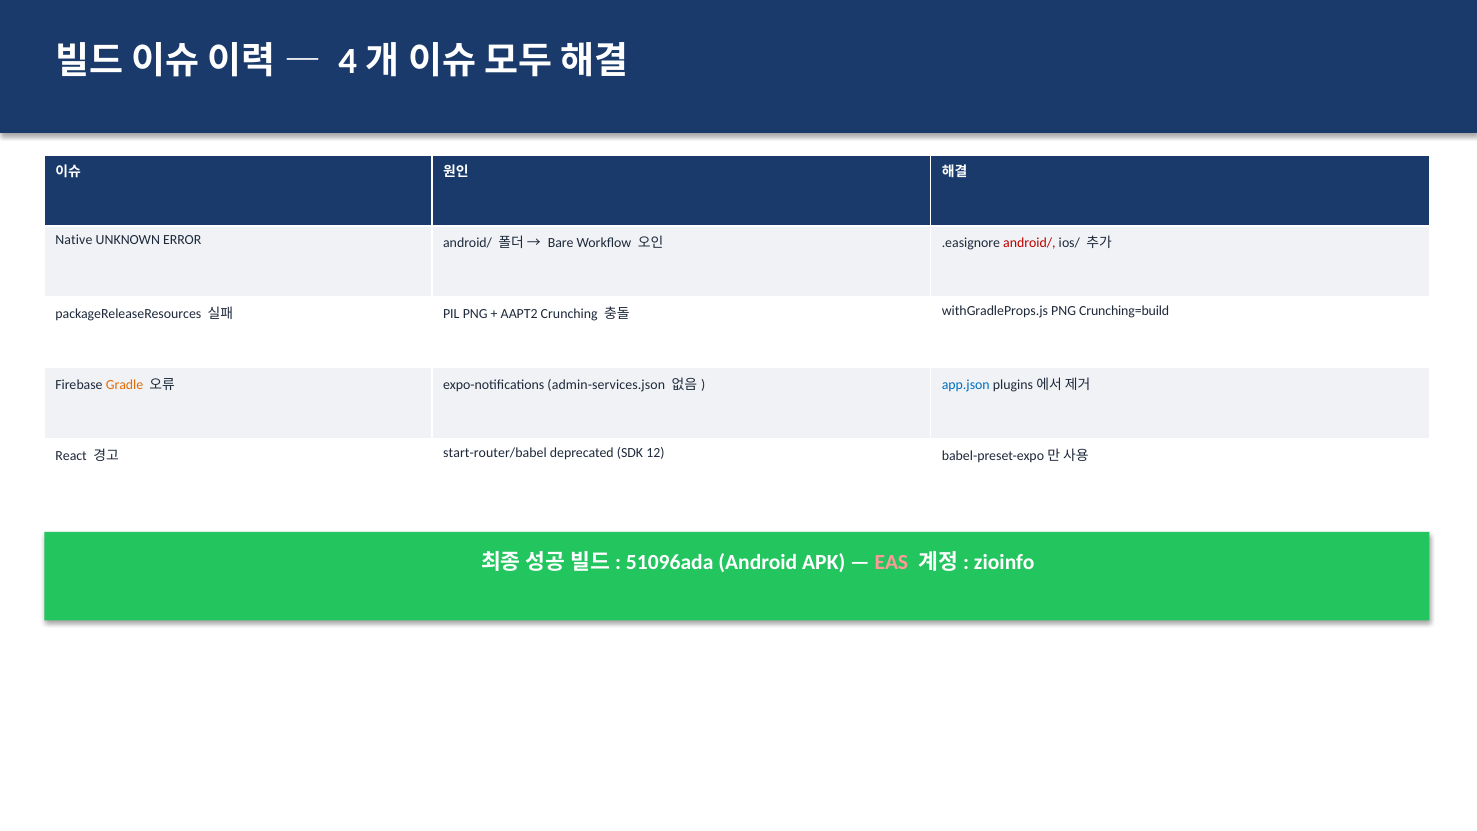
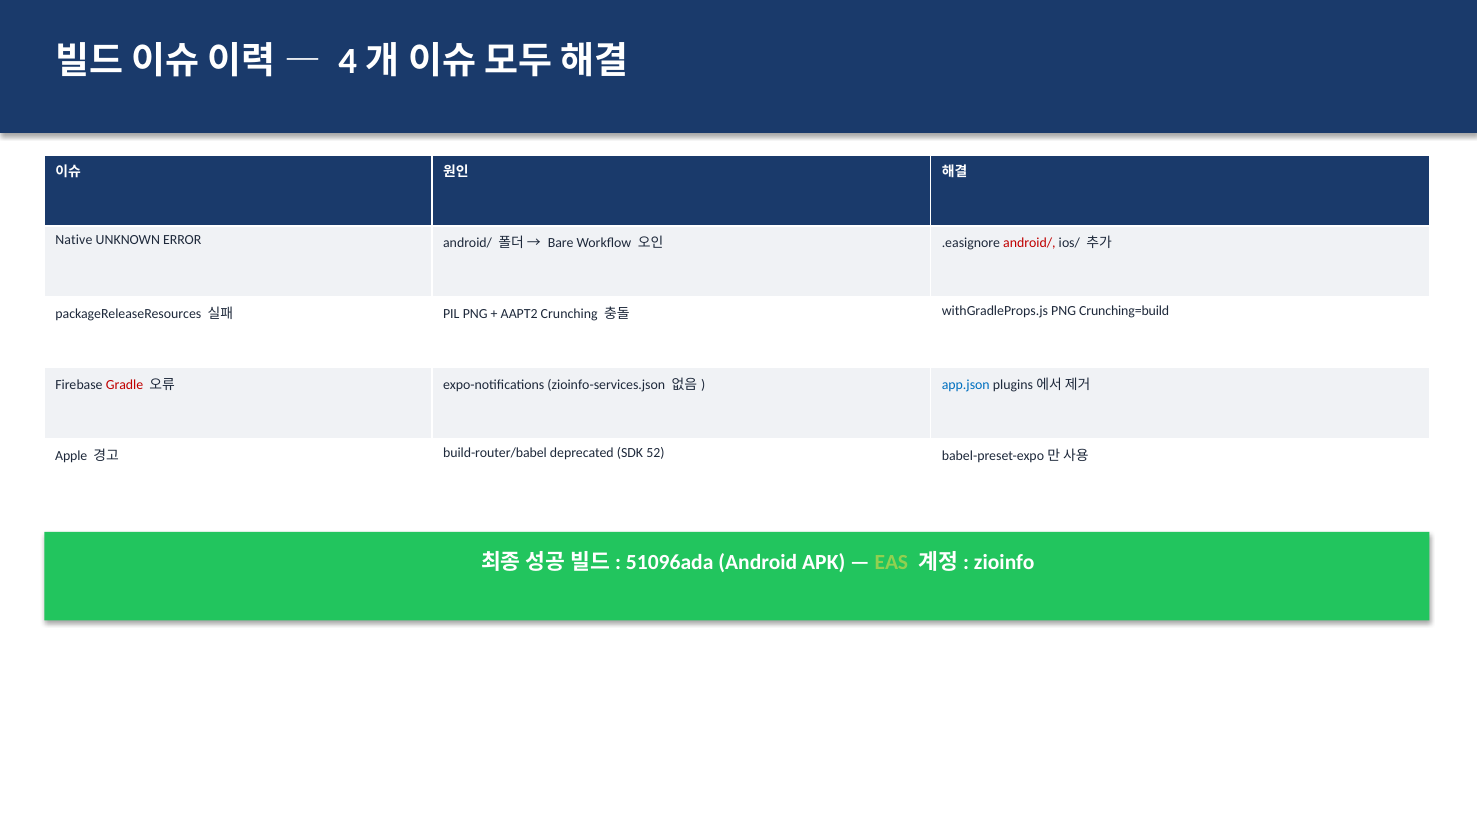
Gradle colour: orange -> red
admin-services.json: admin-services.json -> zioinfo-services.json
React: React -> Apple
start-router/babel: start-router/babel -> build-router/babel
12: 12 -> 52
EAS colour: pink -> light green
